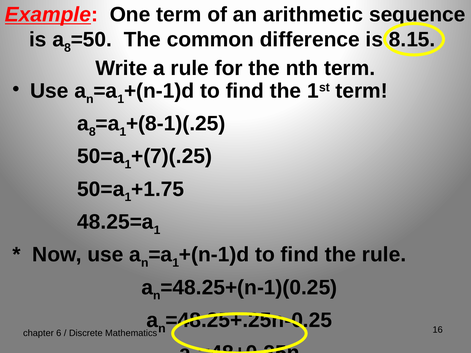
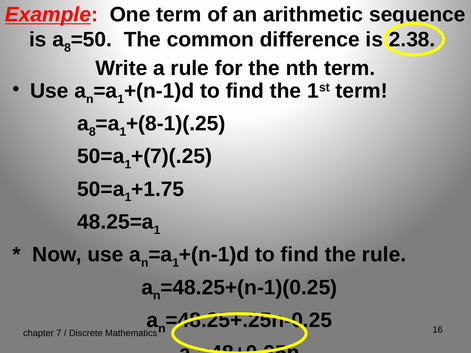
8.15: 8.15 -> 2.38
6: 6 -> 7
